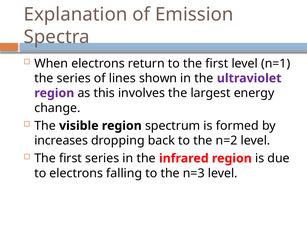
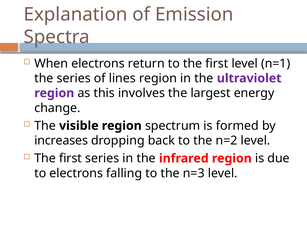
lines shown: shown -> region
